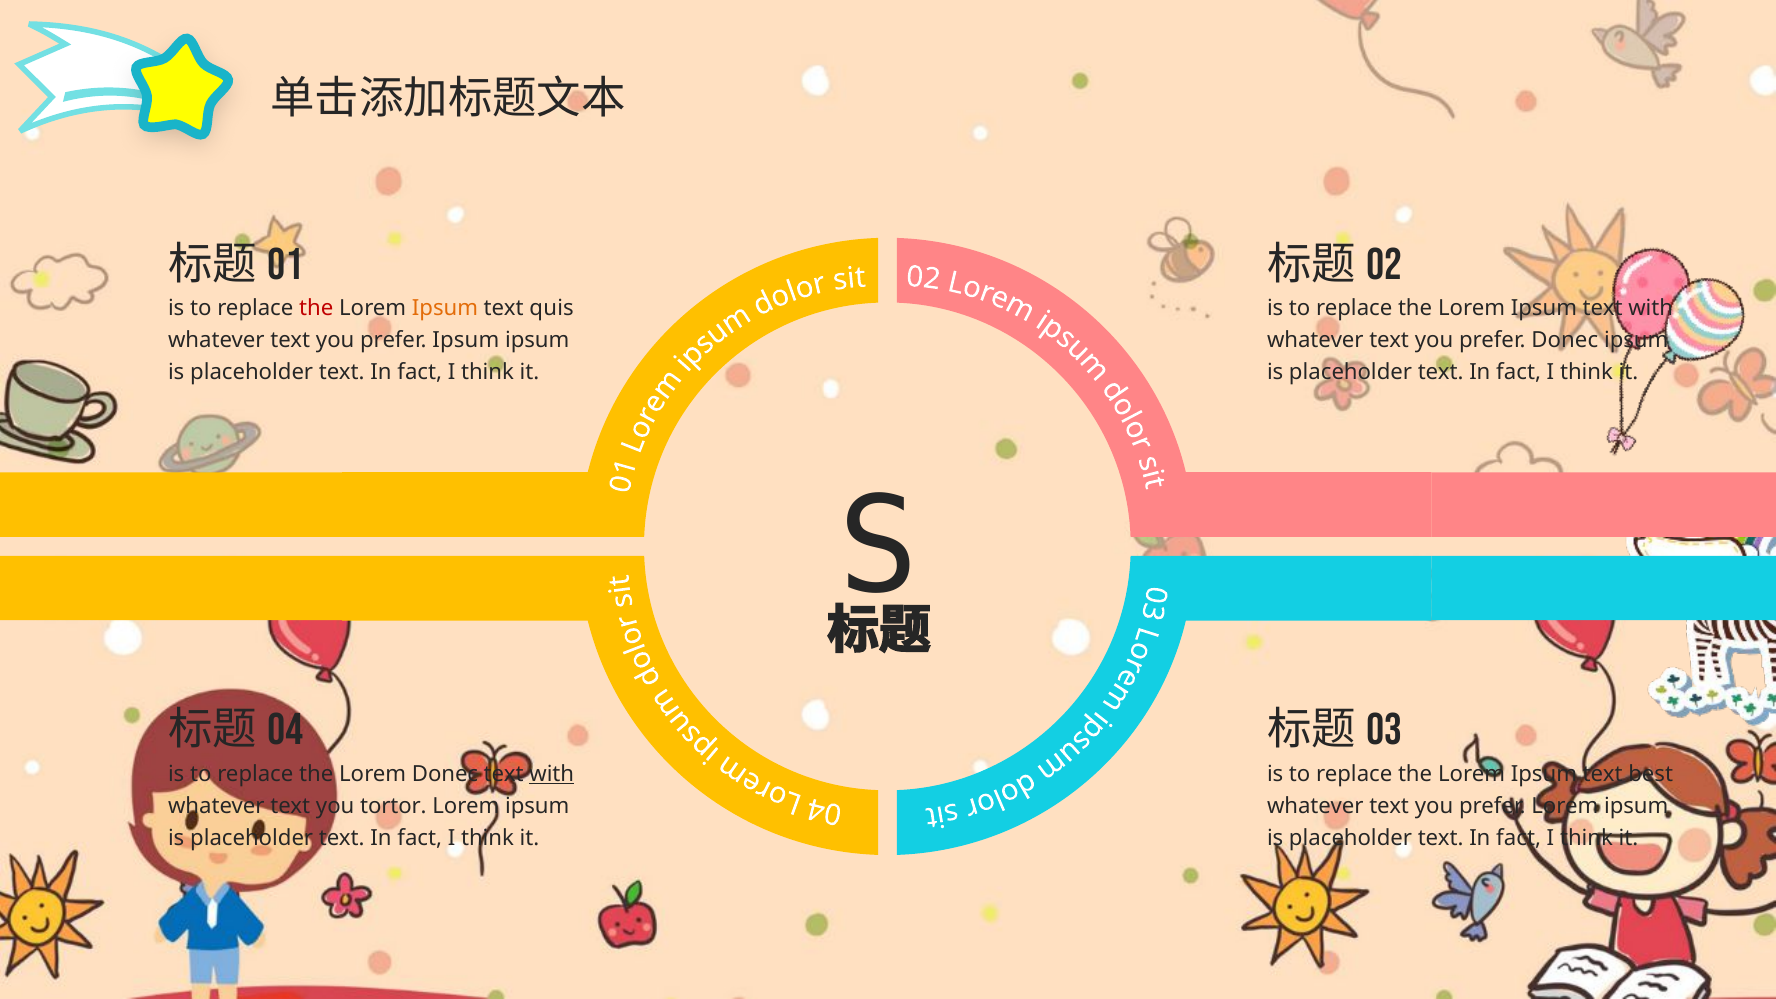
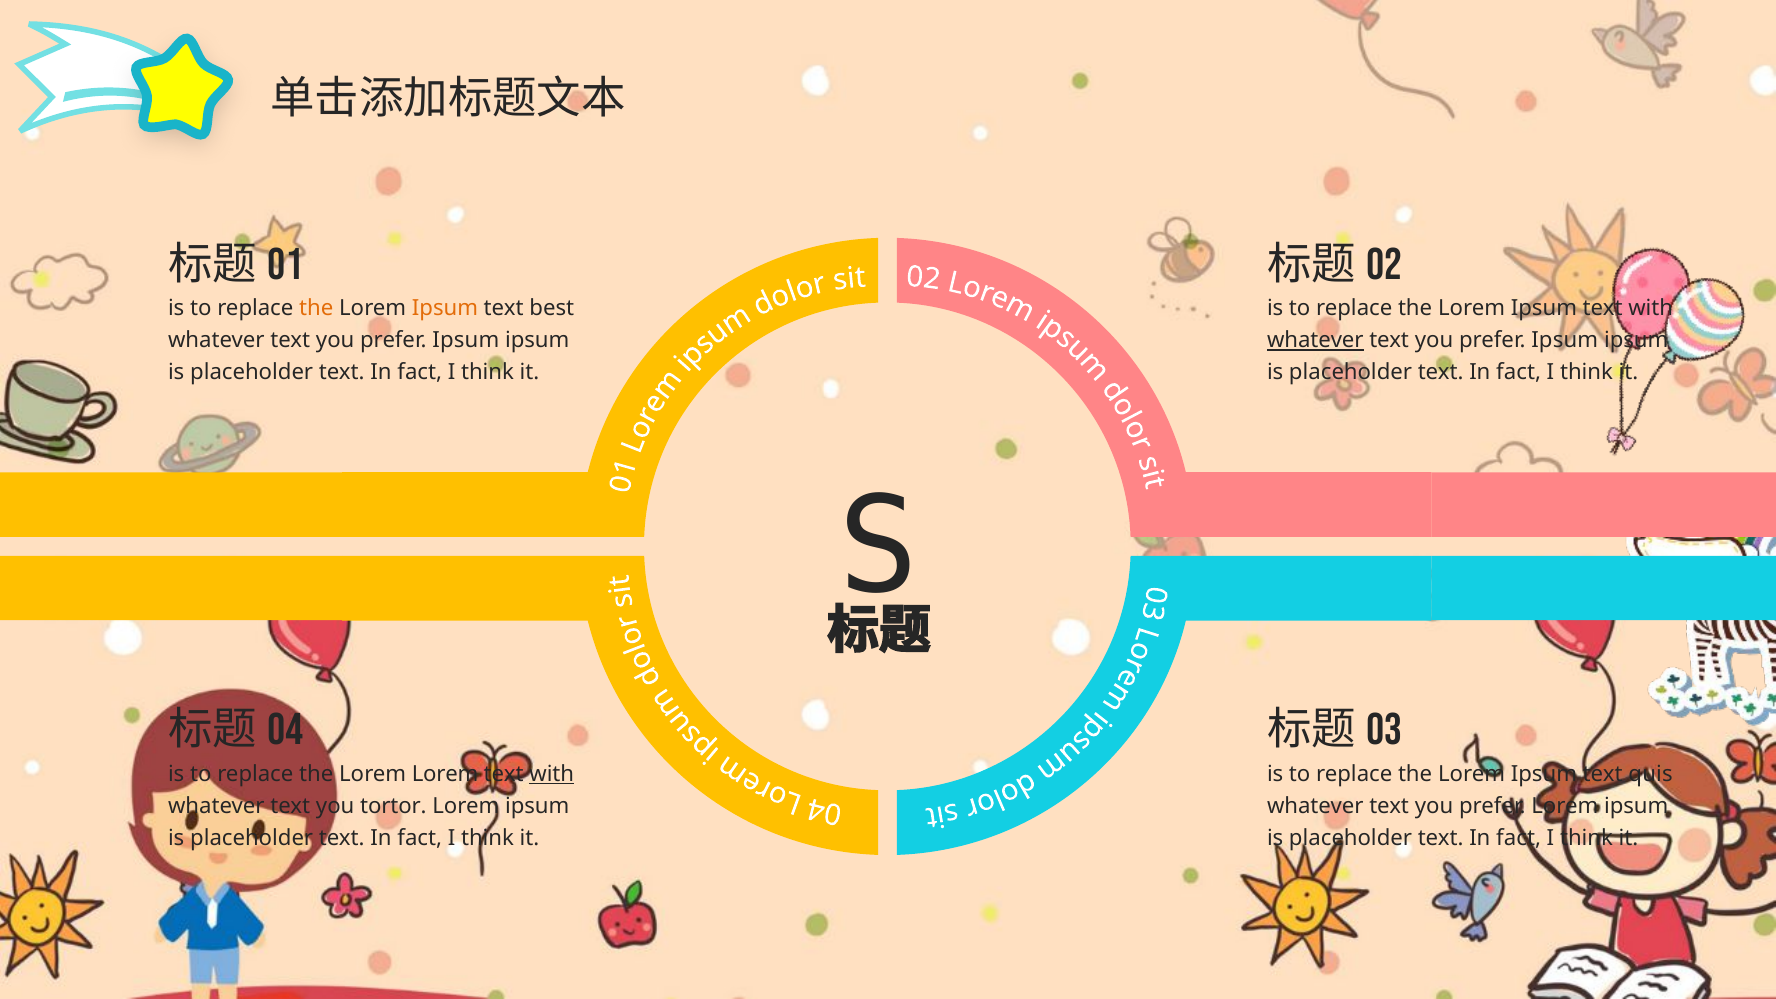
the at (316, 309) colour: red -> orange
quis: quis -> best
whatever at (1315, 341) underline: none -> present
Donec at (1565, 341): Donec -> Ipsum
Lorem Donec: Donec -> Lorem
best: best -> quis
